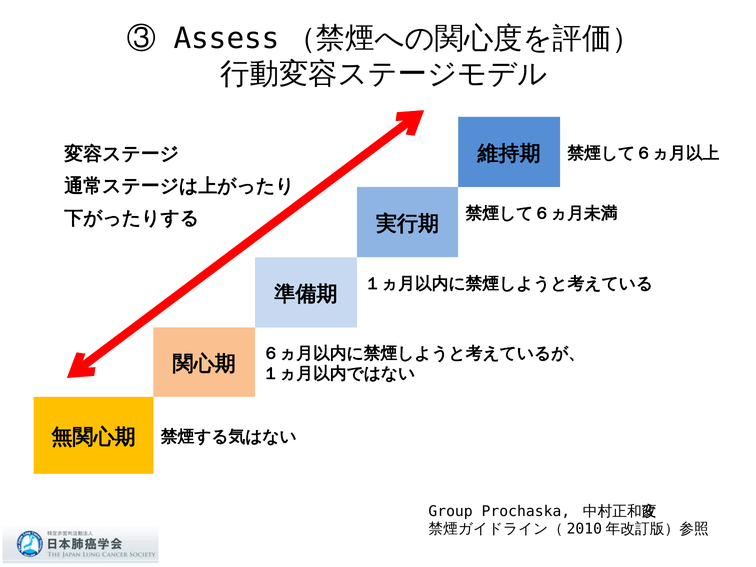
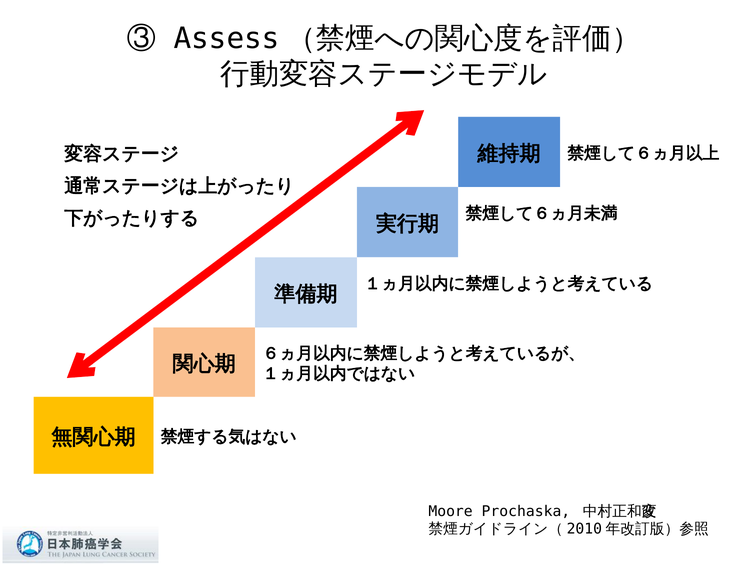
Group: Group -> Moore
